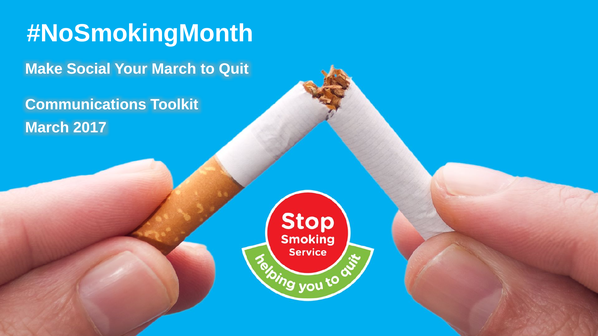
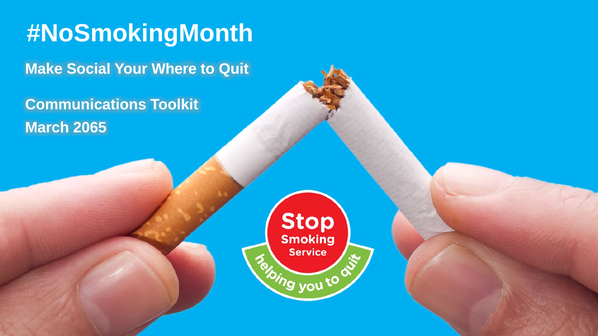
Your March: March -> Where
2017: 2017 -> 2065
